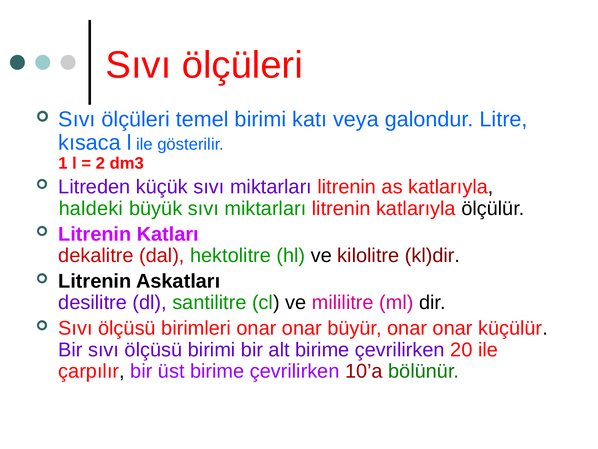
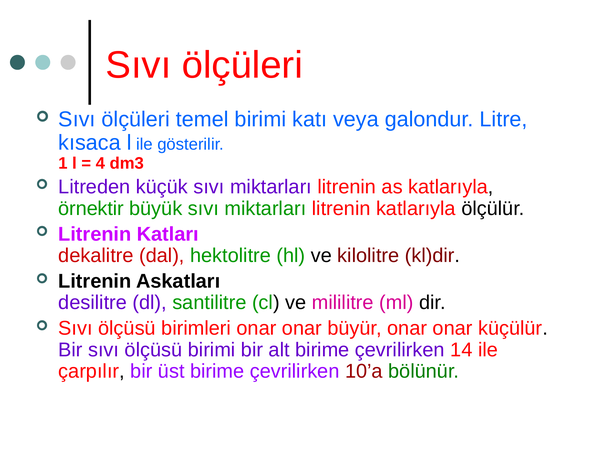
2: 2 -> 4
haldeki: haldeki -> örnektir
20: 20 -> 14
